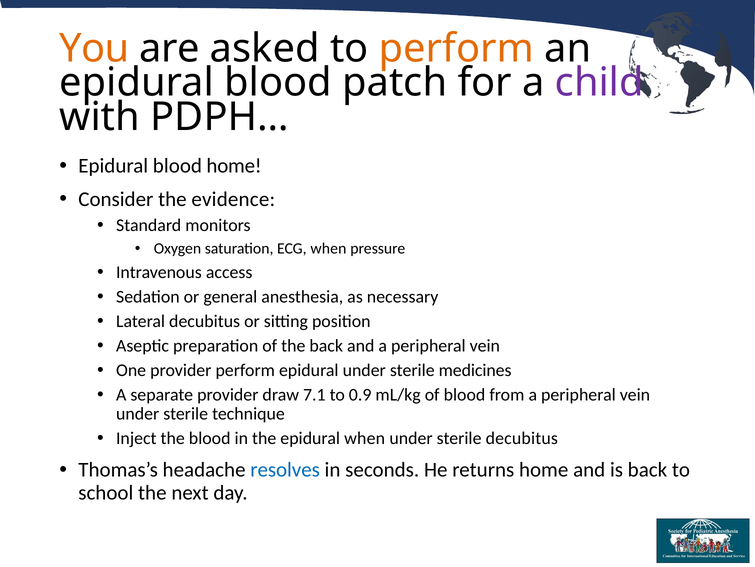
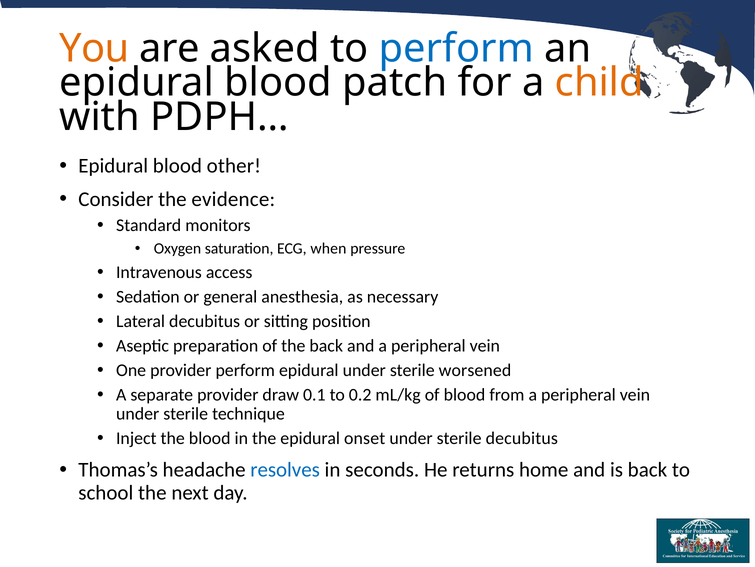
perform at (456, 48) colour: orange -> blue
child colour: purple -> orange
blood home: home -> other
medicines: medicines -> worsened
7.1: 7.1 -> 0.1
0.9: 0.9 -> 0.2
epidural when: when -> onset
